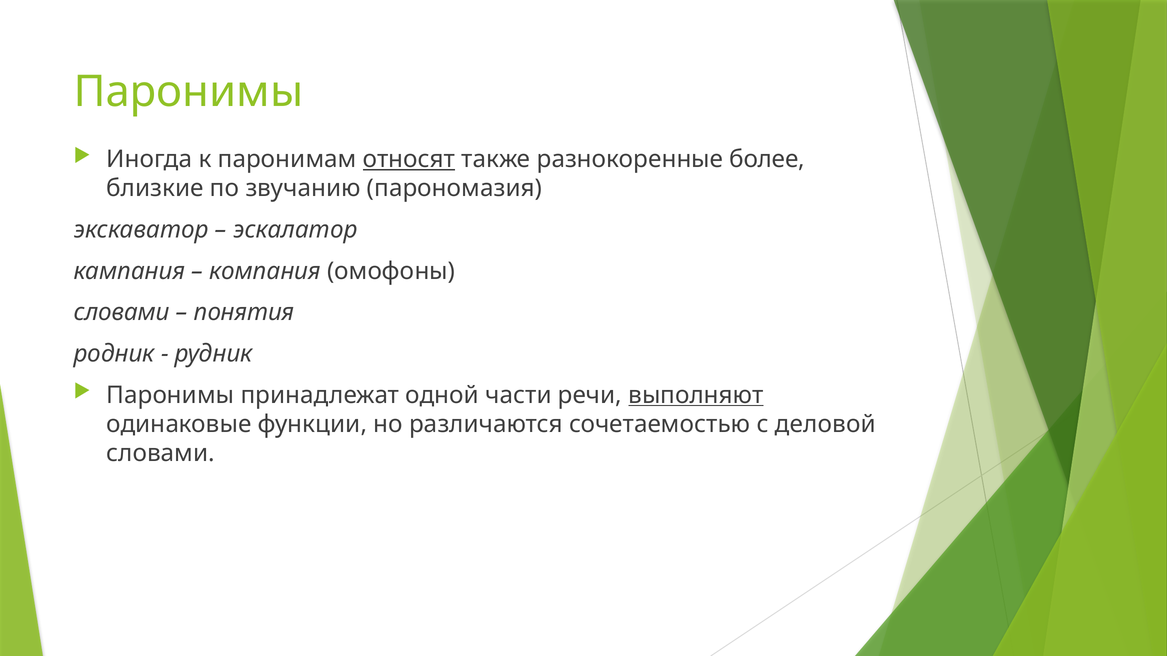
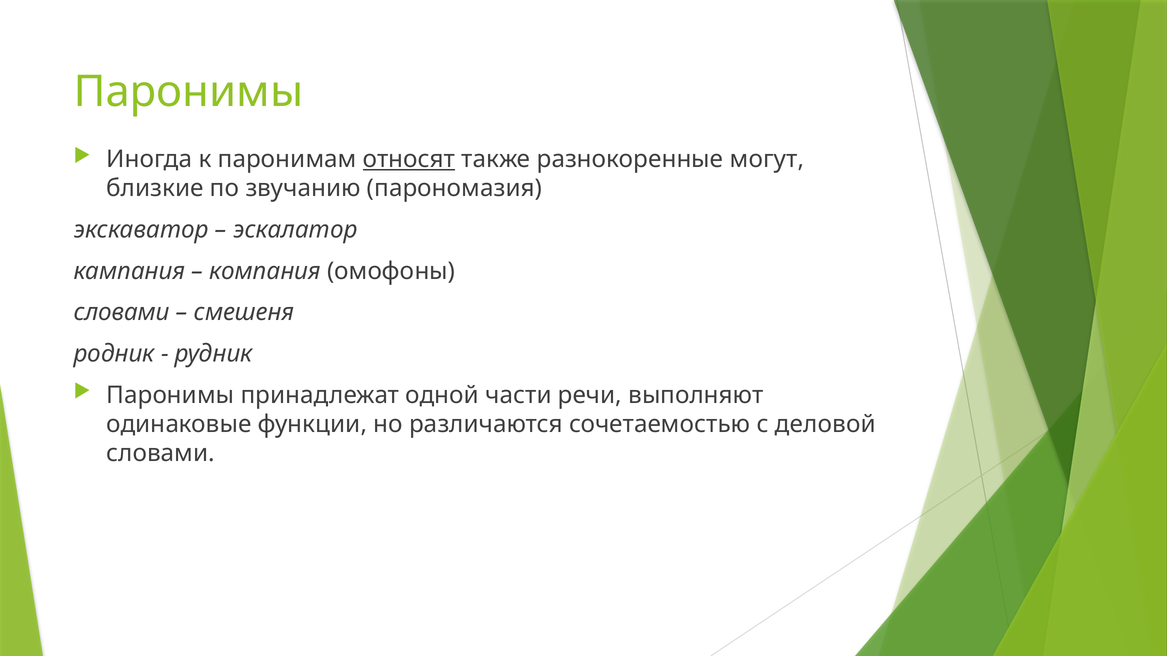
более: более -> могут
понятия: понятия -> смешеня
выполняют underline: present -> none
